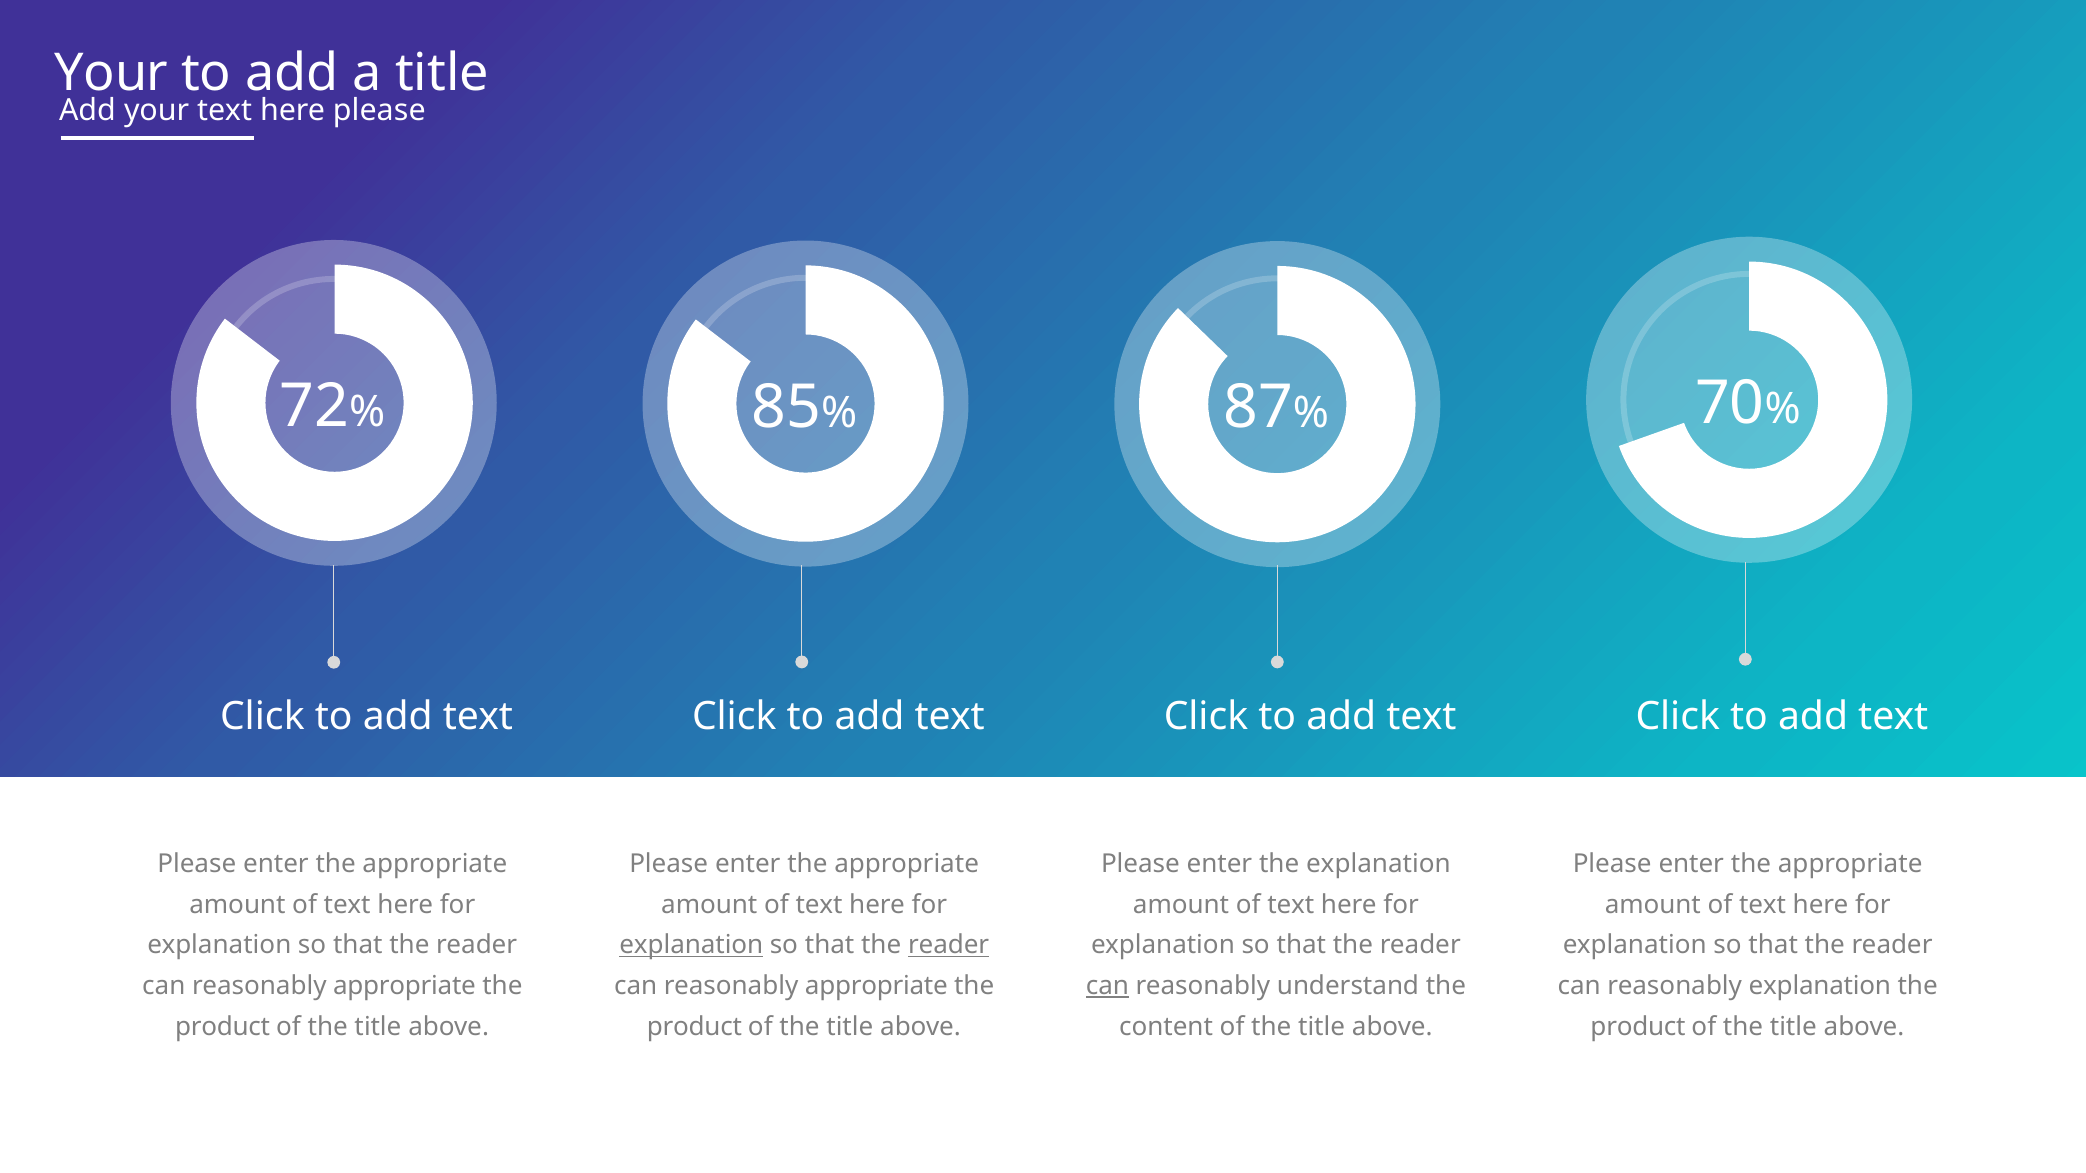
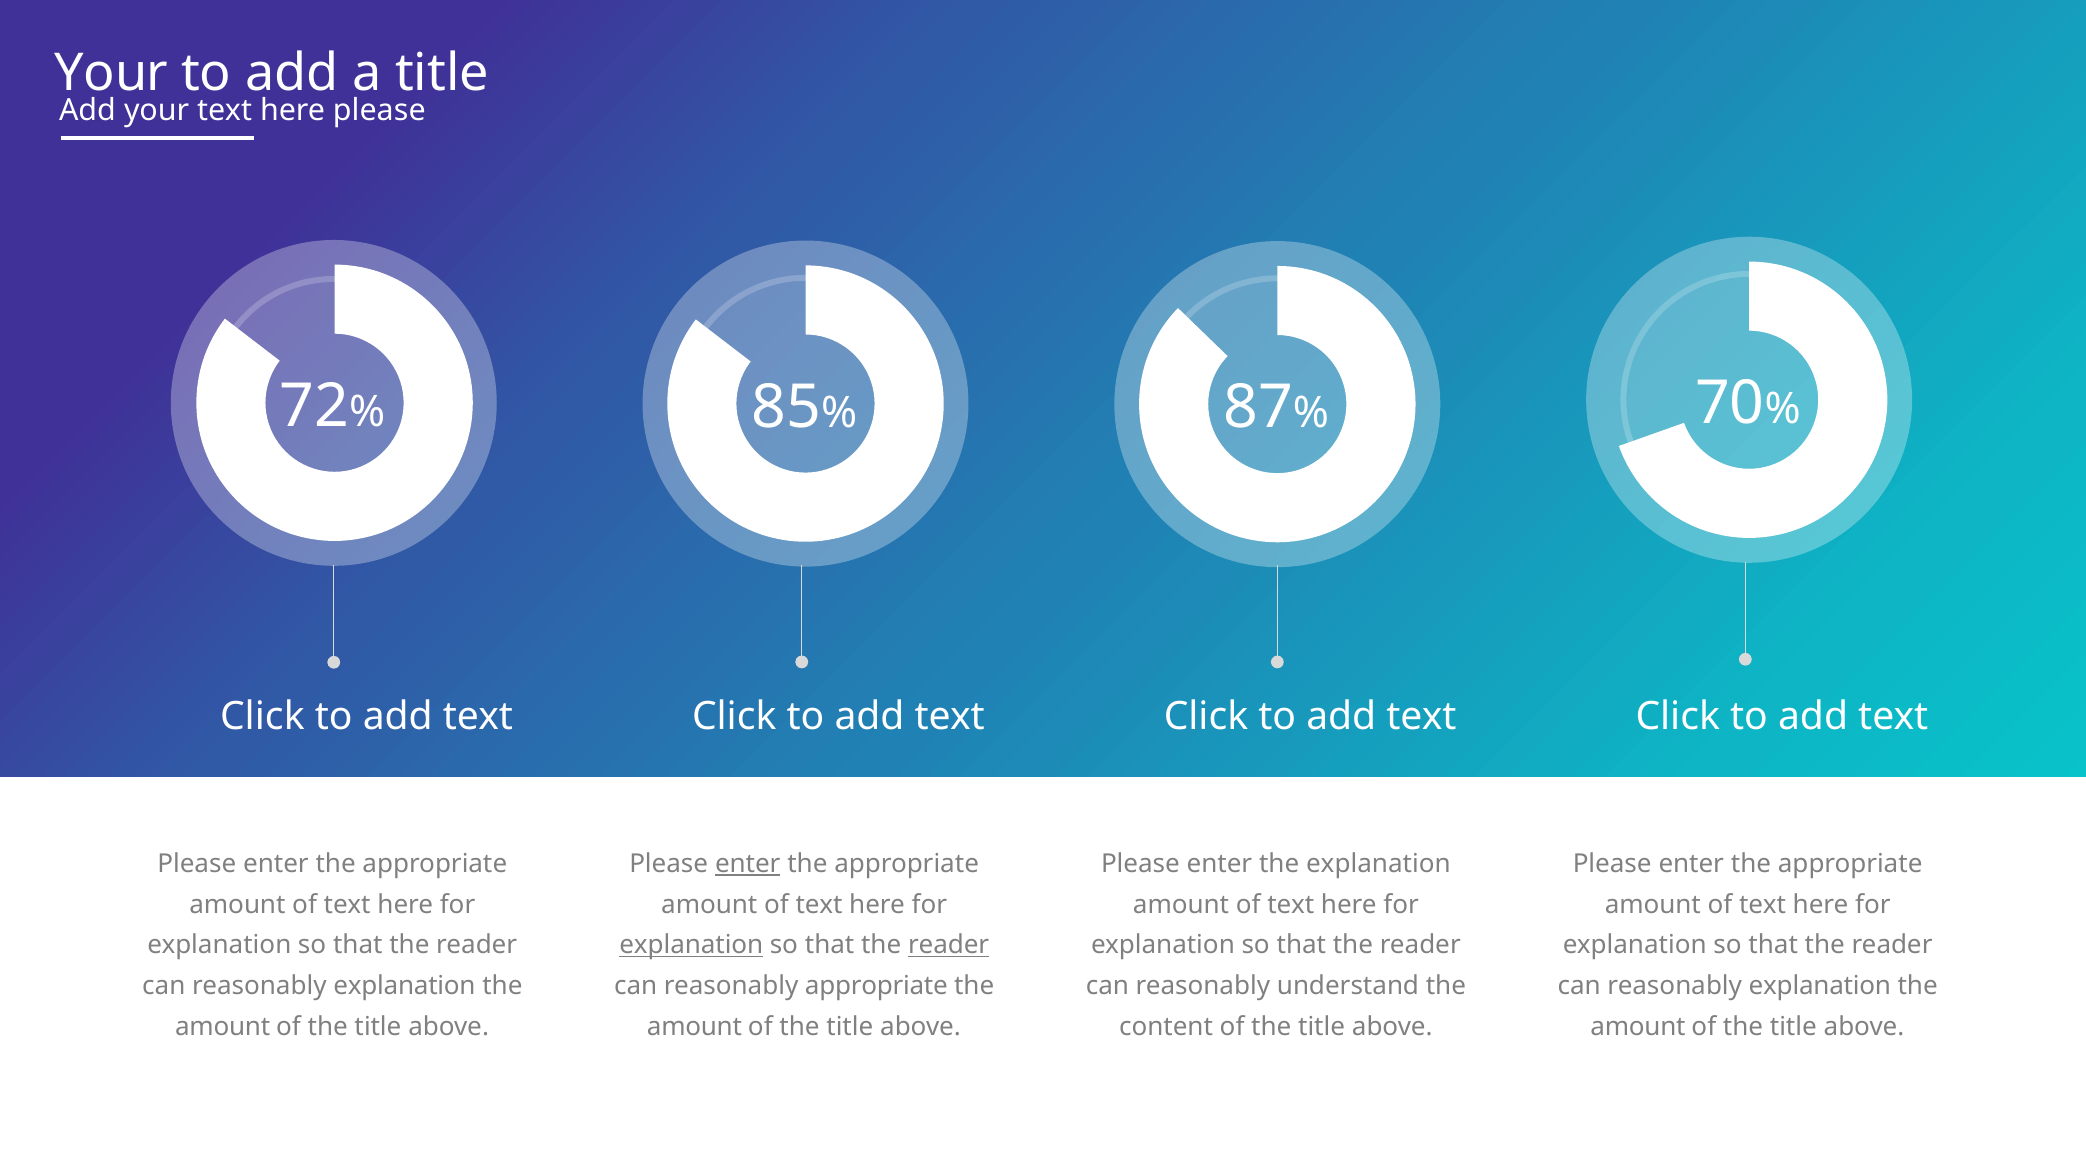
enter at (748, 864) underline: none -> present
appropriate at (404, 986): appropriate -> explanation
can at (1107, 986) underline: present -> none
product at (223, 1027): product -> amount
product at (694, 1027): product -> amount
product at (1638, 1027): product -> amount
